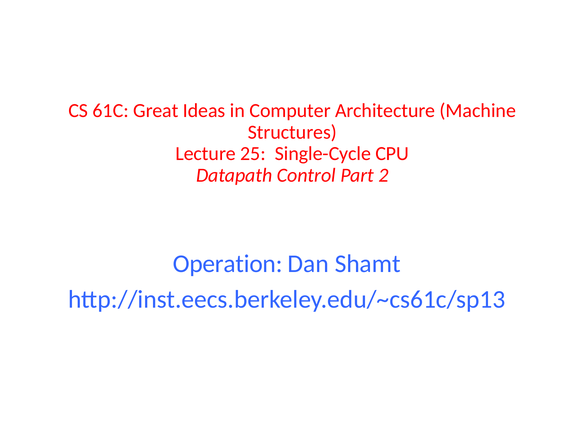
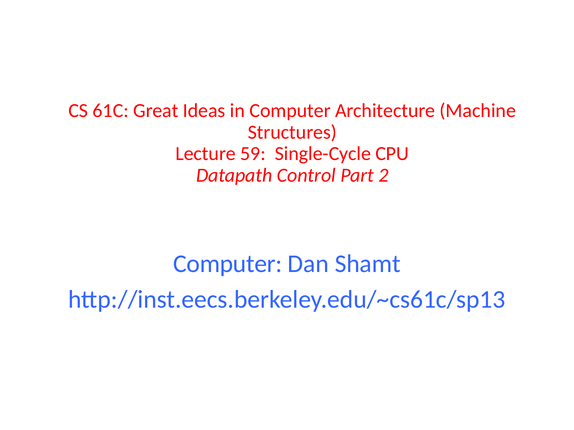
25: 25 -> 59
Operation at (228, 264): Operation -> Computer
